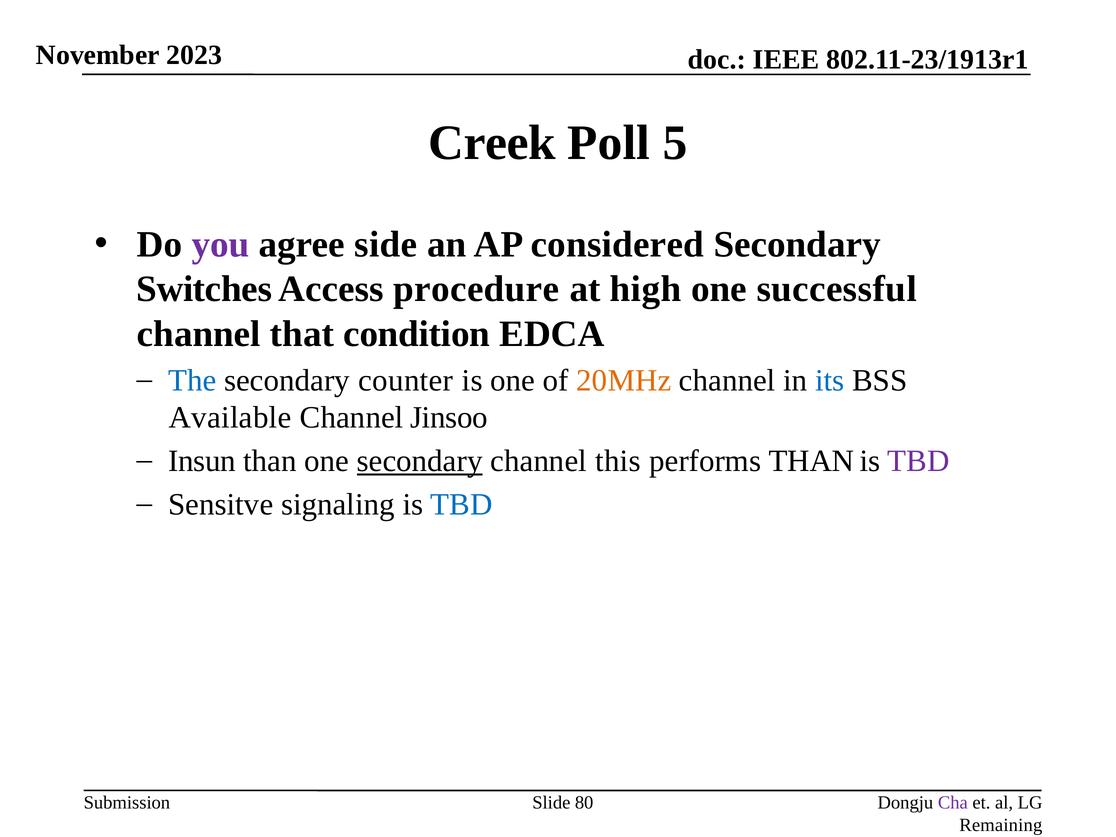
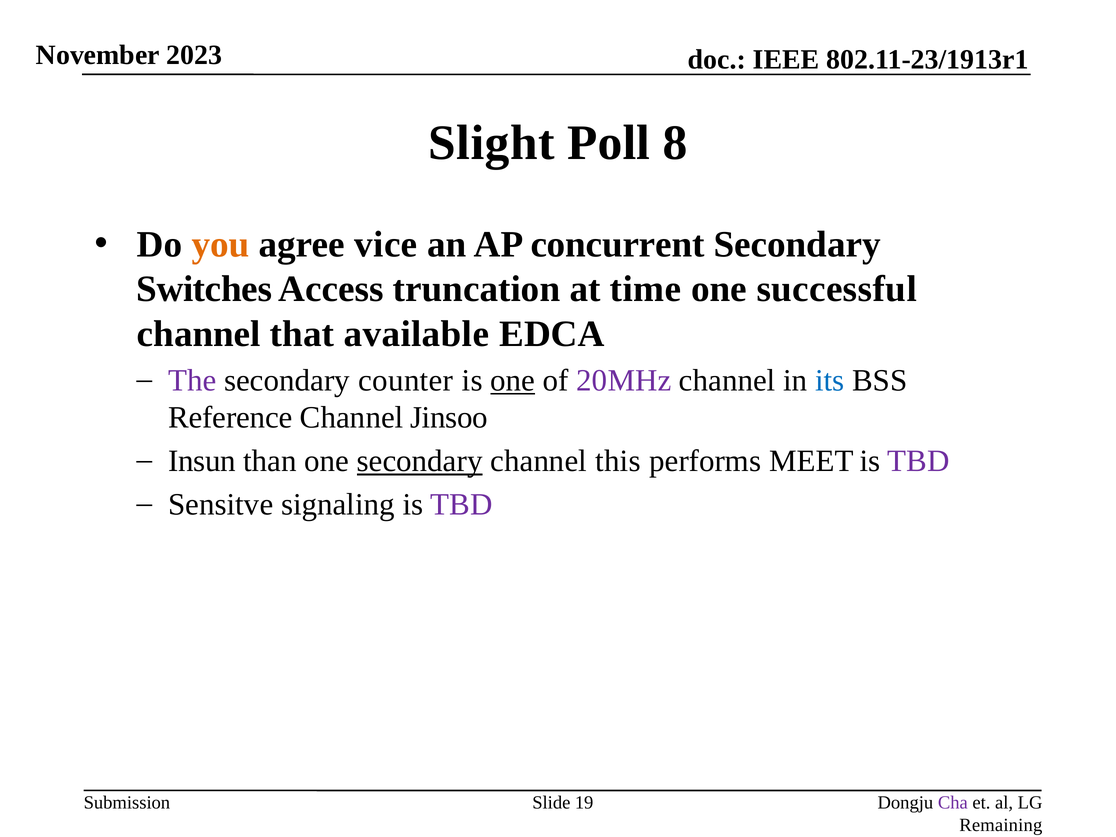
Creek: Creek -> Slight
5: 5 -> 8
you colour: purple -> orange
side: side -> vice
considered: considered -> concurrent
procedure: procedure -> truncation
high: high -> time
condition: condition -> available
The colour: blue -> purple
one at (513, 380) underline: none -> present
20MHz colour: orange -> purple
Available: Available -> Reference
performs THAN: THAN -> MEET
TBD at (461, 504) colour: blue -> purple
80: 80 -> 19
